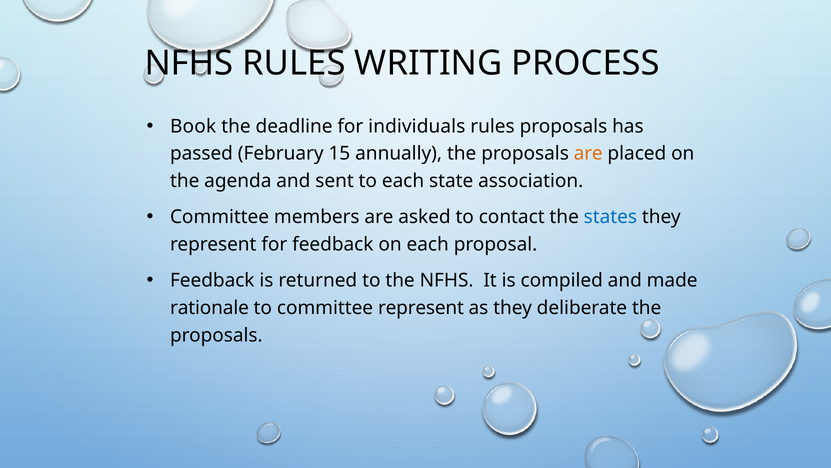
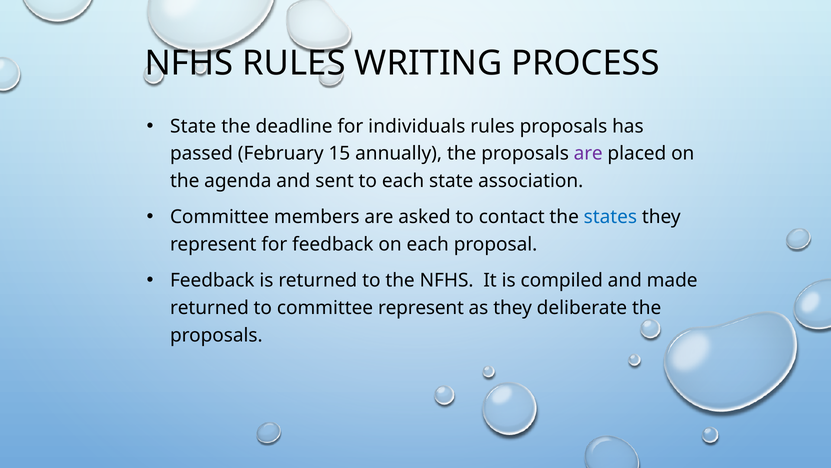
Book at (193, 126): Book -> State
are at (588, 154) colour: orange -> purple
rationale at (209, 308): rationale -> returned
